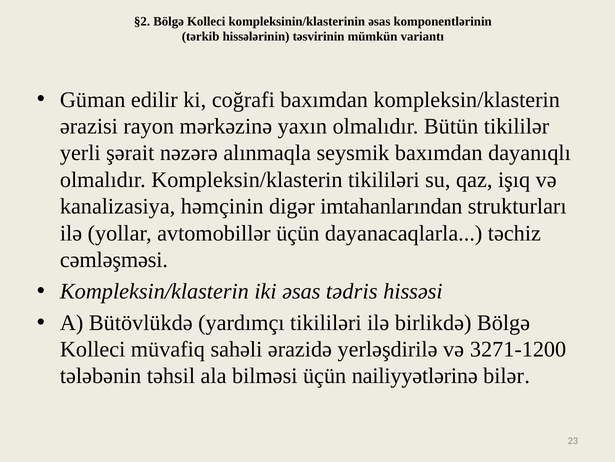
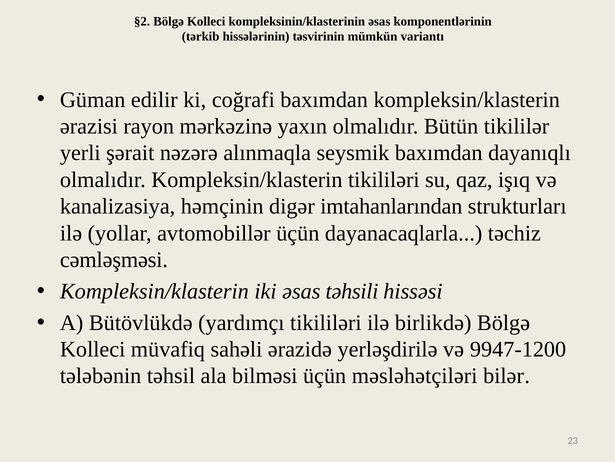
tədris: tədris -> təhsili
3271-1200: 3271-1200 -> 9947-1200
nailiyyətlərinə: nailiyyətlərinə -> məsləhətçiləri
